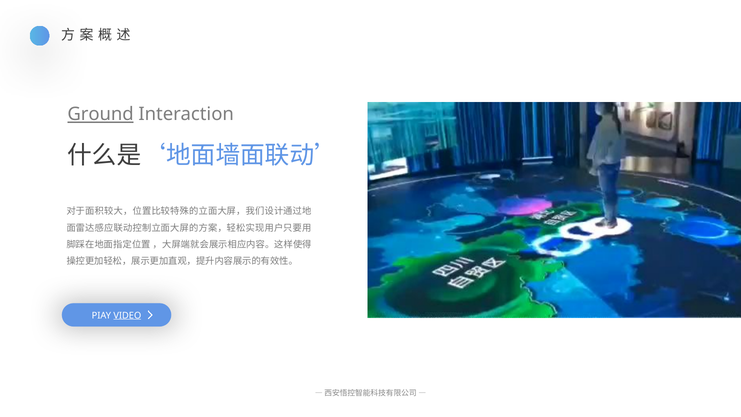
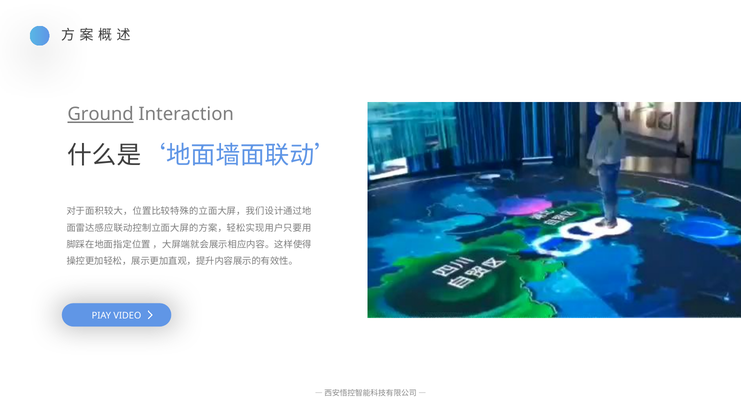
VIDEO underline: present -> none
